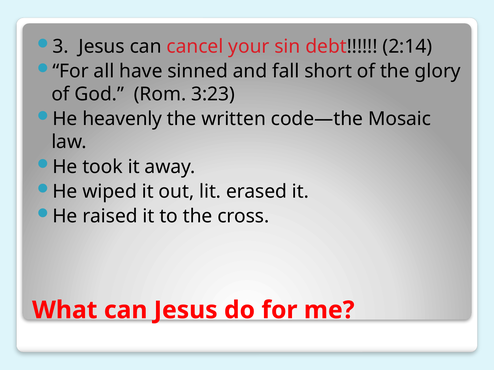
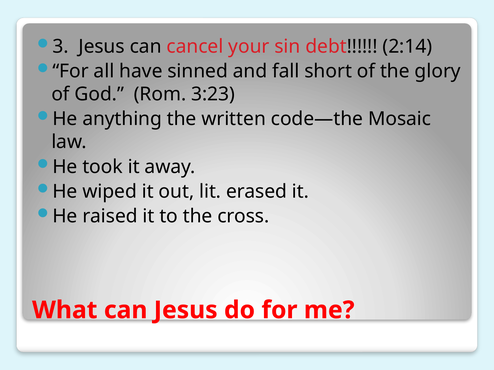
heavenly: heavenly -> anything
